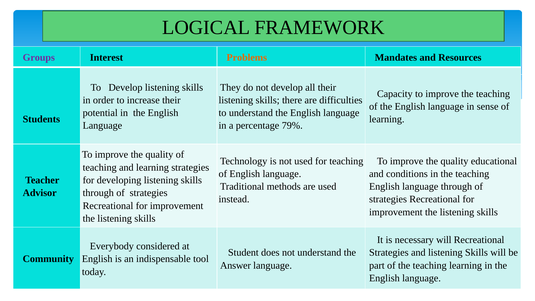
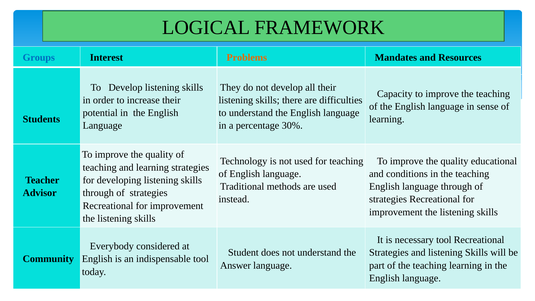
Groups colour: purple -> blue
79%: 79% -> 30%
necessary will: will -> tool
